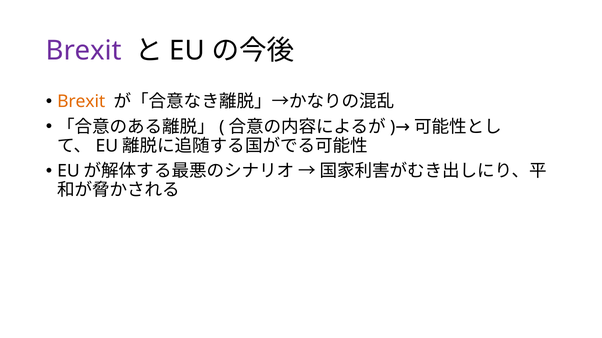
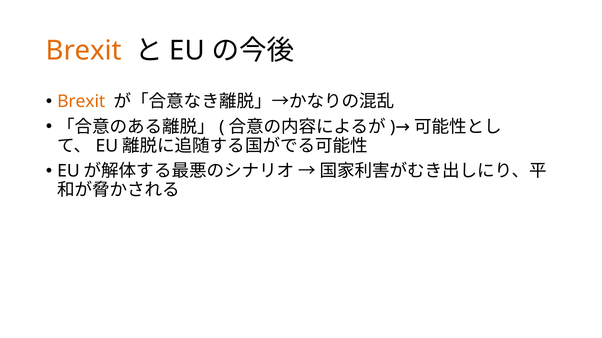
Brexit at (84, 51) colour: purple -> orange
